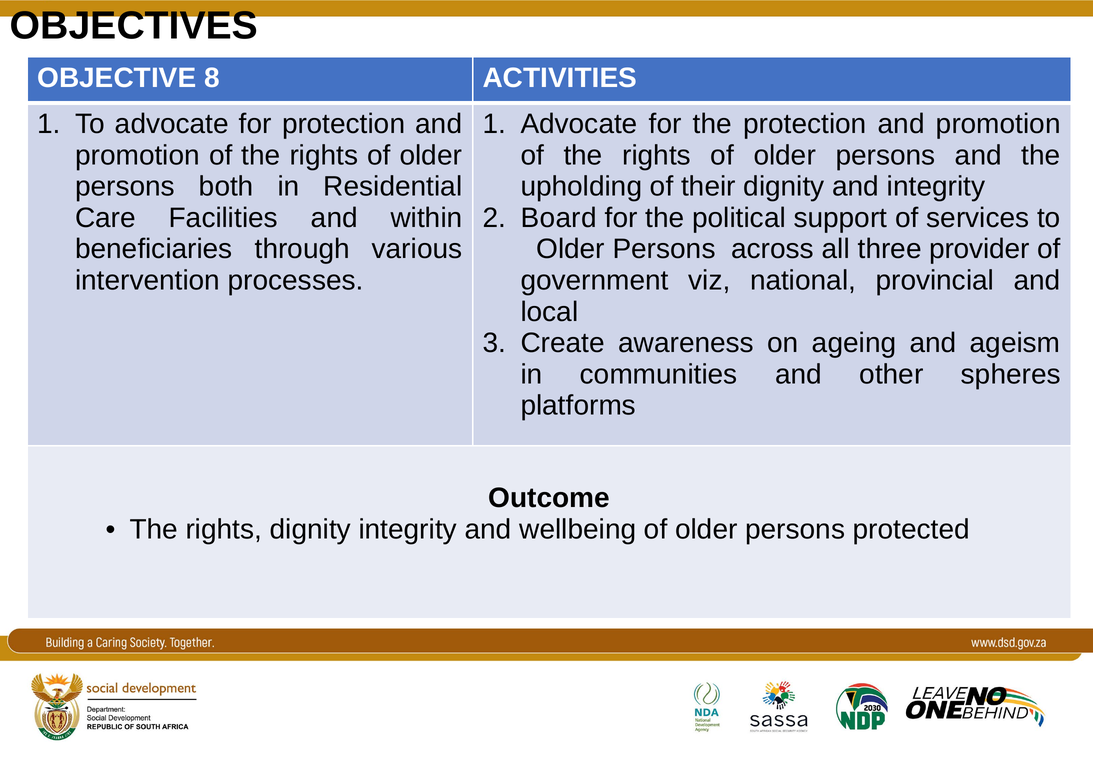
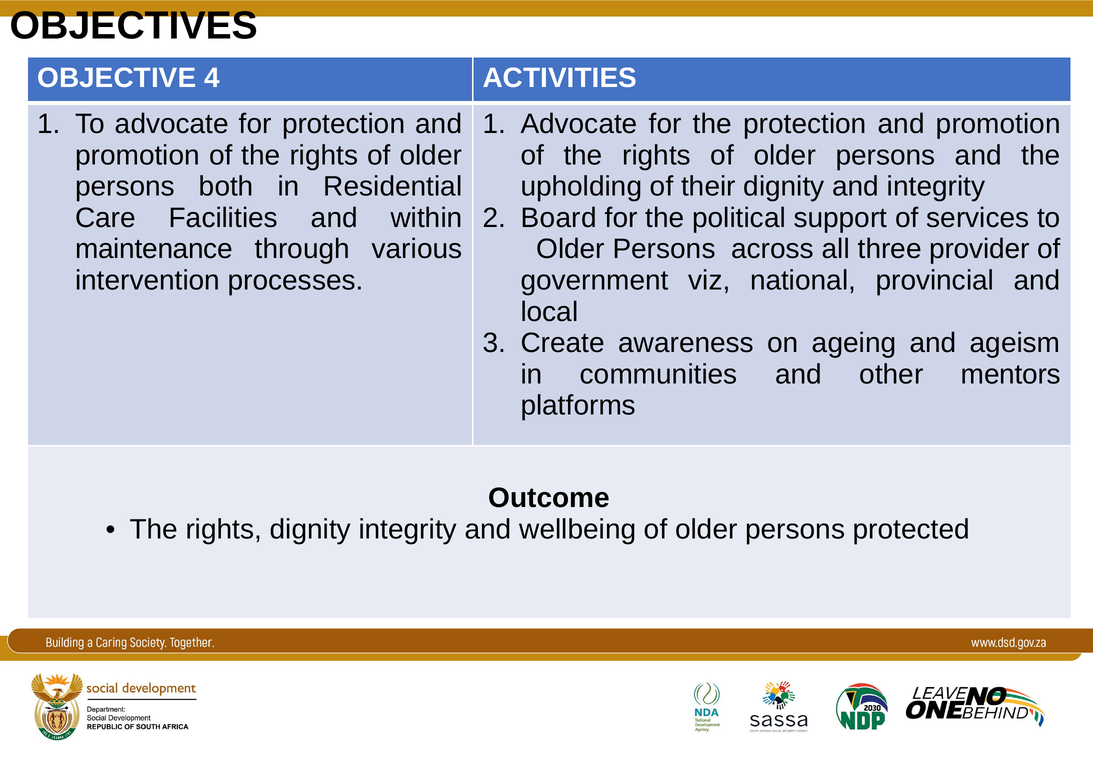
8: 8 -> 4
beneficiaries: beneficiaries -> maintenance
spheres: spheres -> mentors
